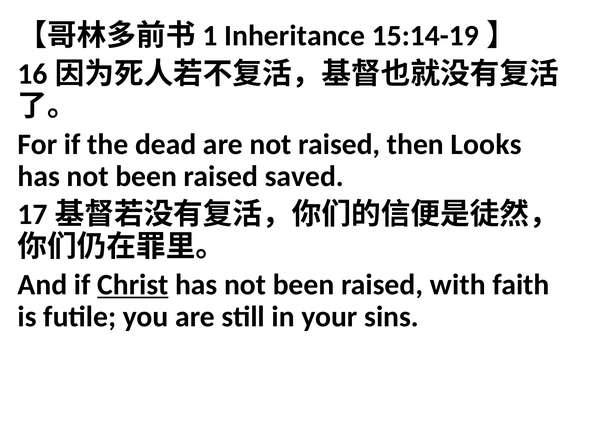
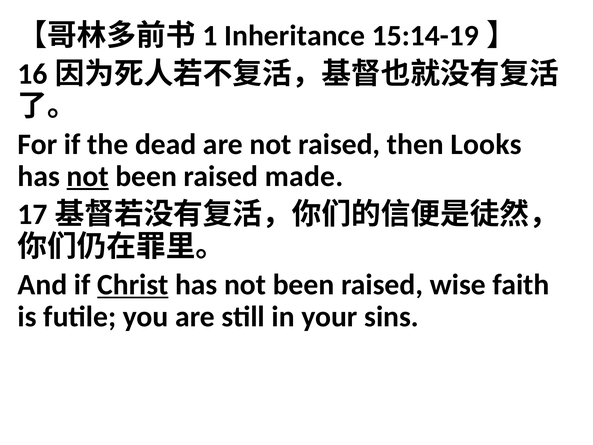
not at (88, 176) underline: none -> present
saved: saved -> made
with: with -> wise
